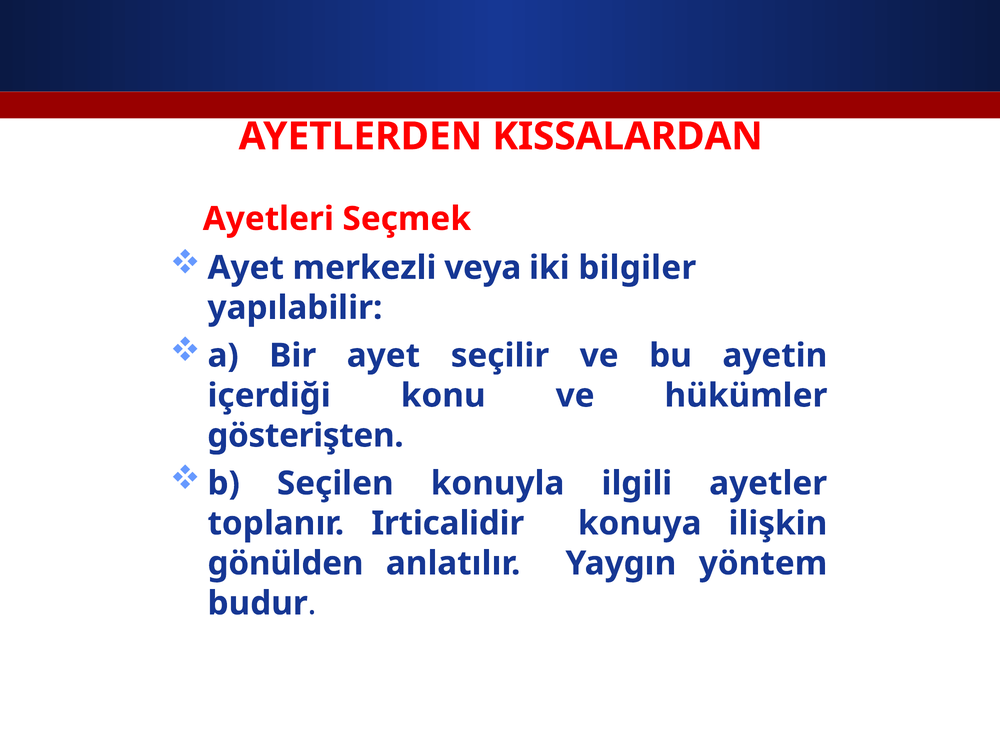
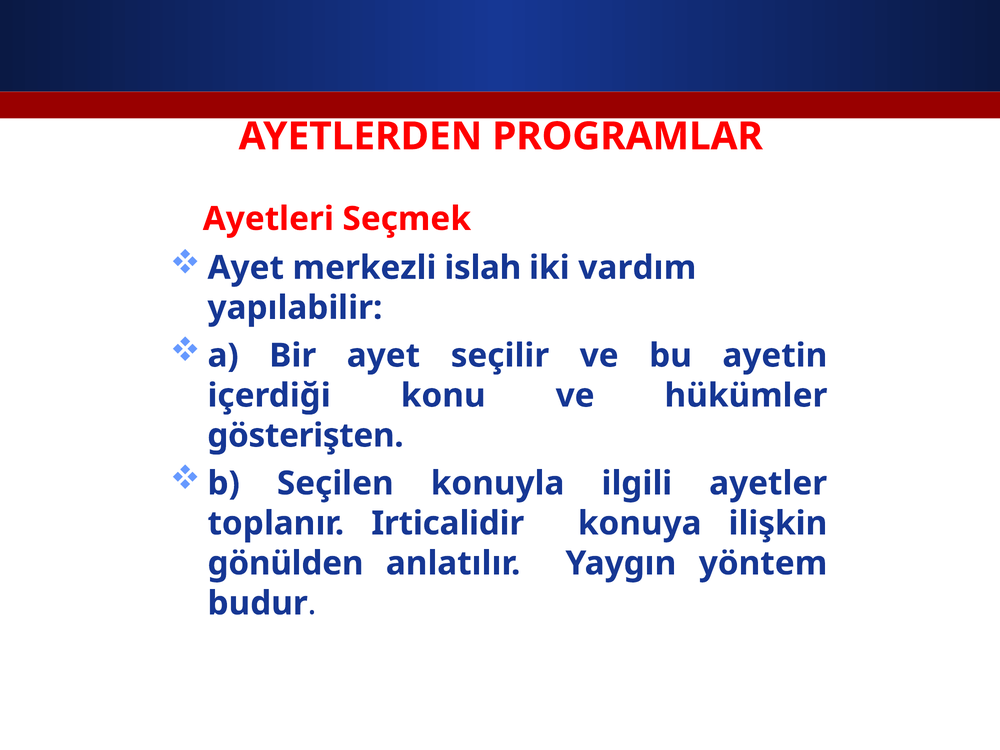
KISSALARDAN: KISSALARDAN -> PROGRAMLAR
veya: veya -> islah
bilgiler: bilgiler -> vardım
